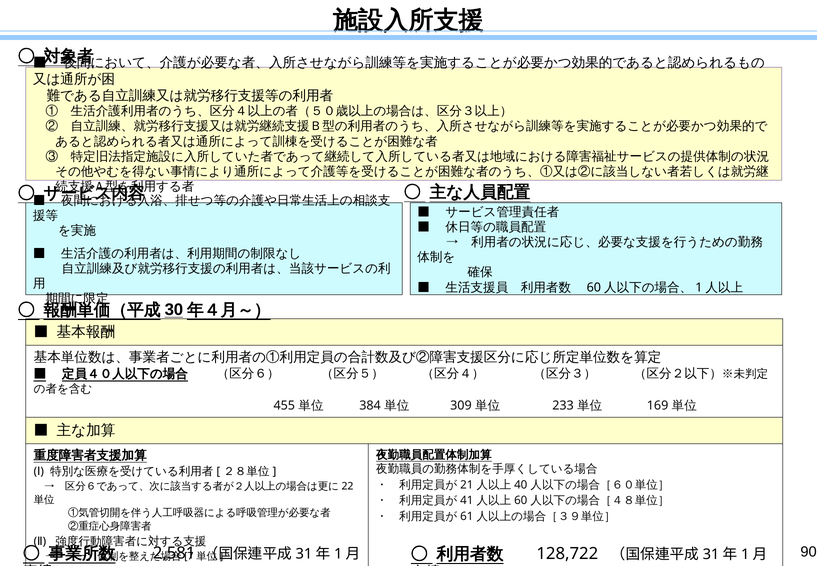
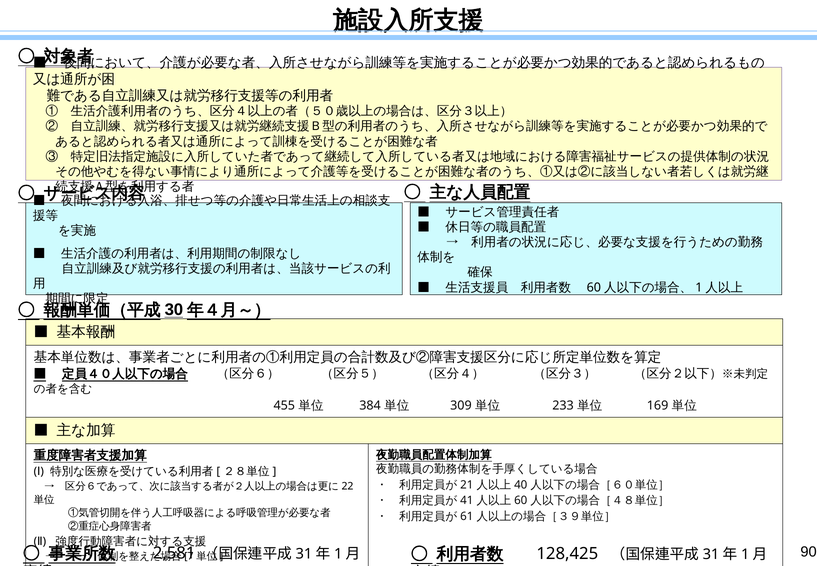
128,722: 128,722 -> 128,425
